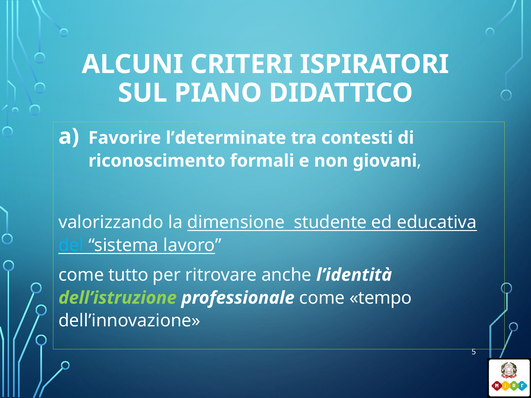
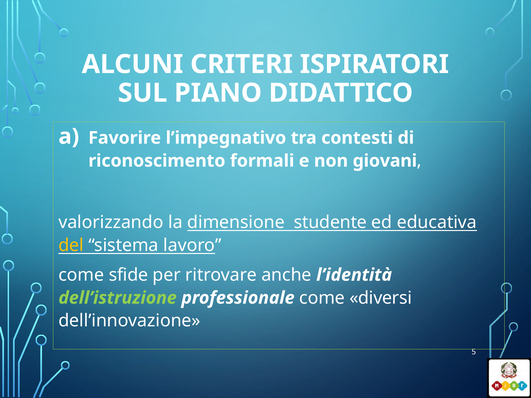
l’determinate: l’determinate -> l’impegnativo
del colour: light blue -> yellow
tutto: tutto -> sfide
tempo: tempo -> diversi
